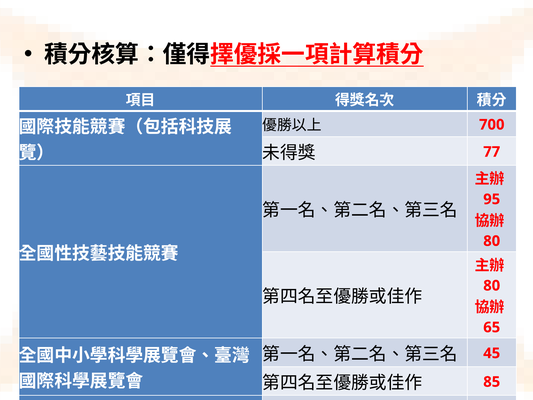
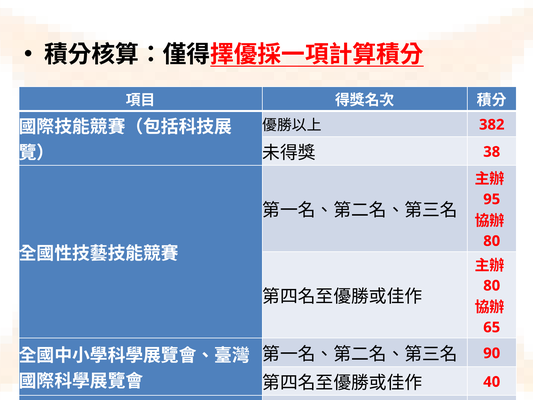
700: 700 -> 382
77: 77 -> 38
45: 45 -> 90
85: 85 -> 40
